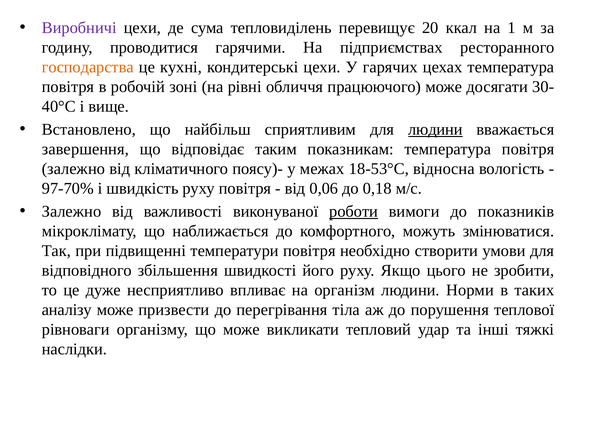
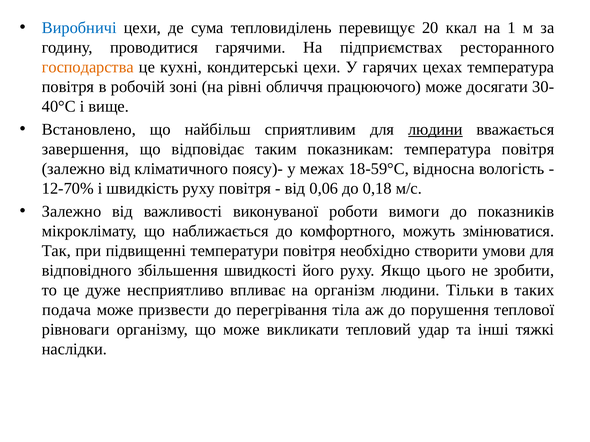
Виробничі colour: purple -> blue
18-53°С: 18-53°С -> 18-59°С
97-70%: 97-70% -> 12-70%
роботи underline: present -> none
Норми: Норми -> Тільки
аналізу: аналізу -> подача
